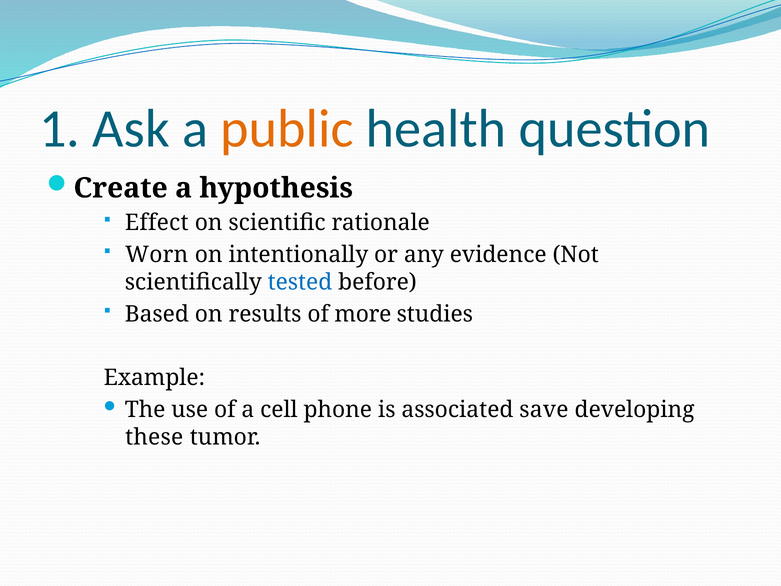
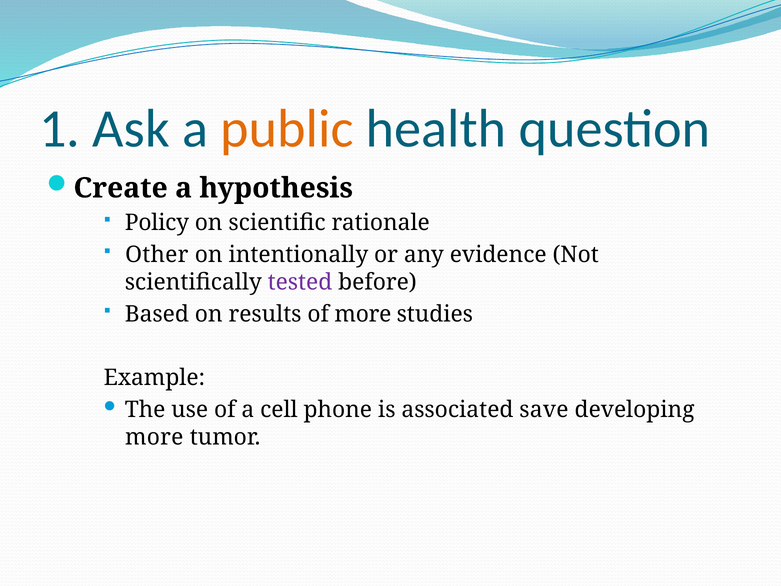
Effect: Effect -> Policy
Worn: Worn -> Other
tested colour: blue -> purple
these at (154, 437): these -> more
